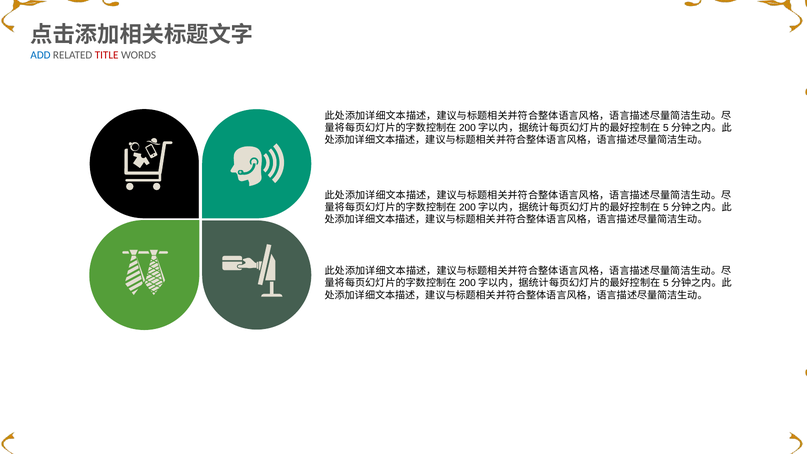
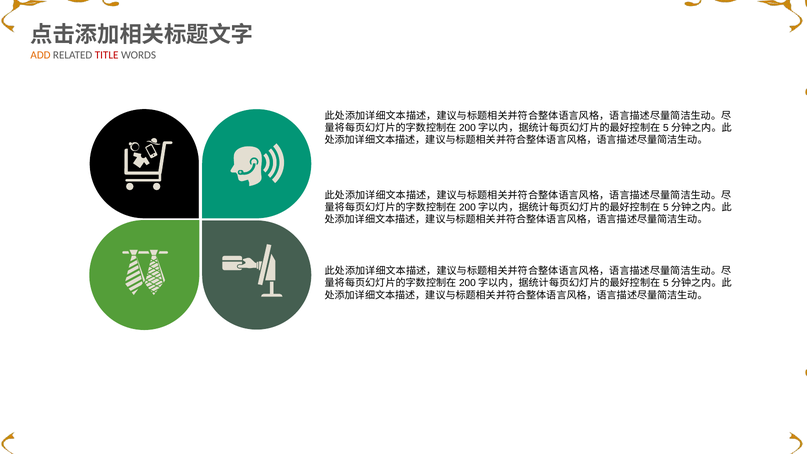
ADD colour: blue -> orange
